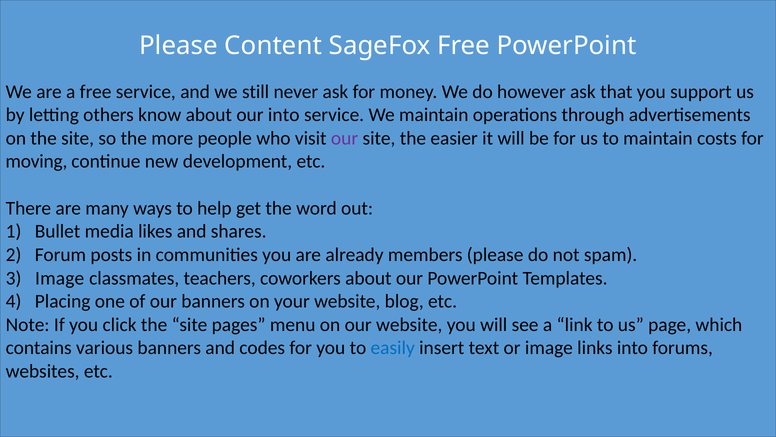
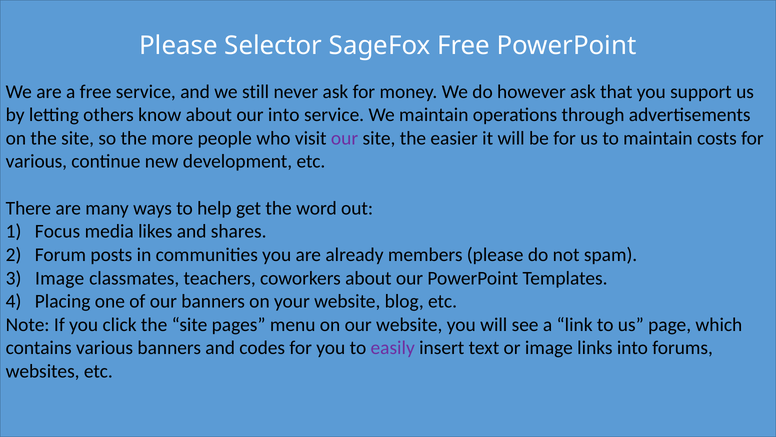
Content: Content -> Selector
moving at (36, 161): moving -> various
Bullet: Bullet -> Focus
easily colour: blue -> purple
